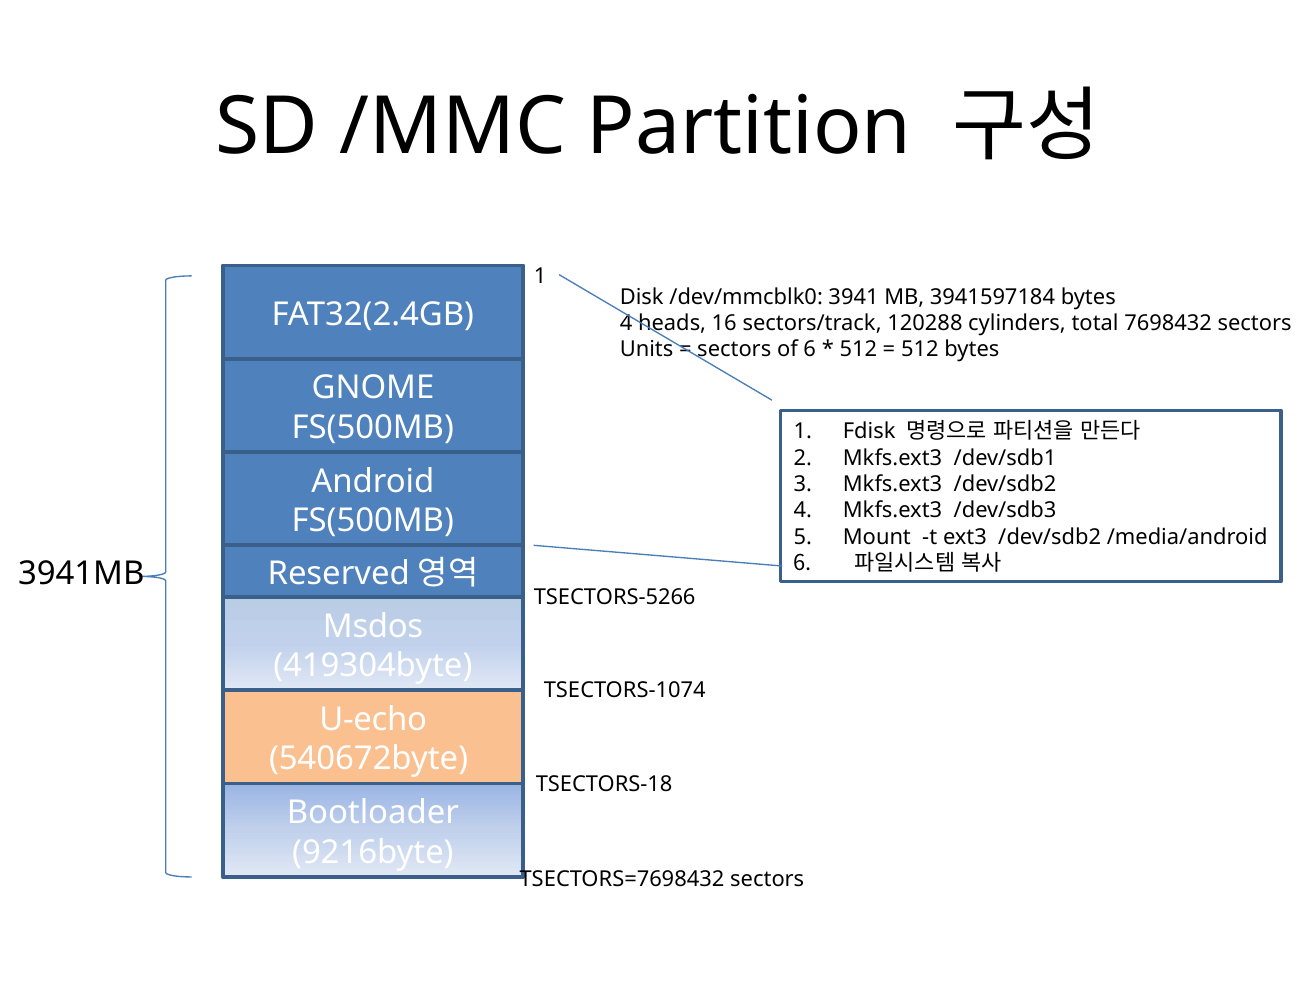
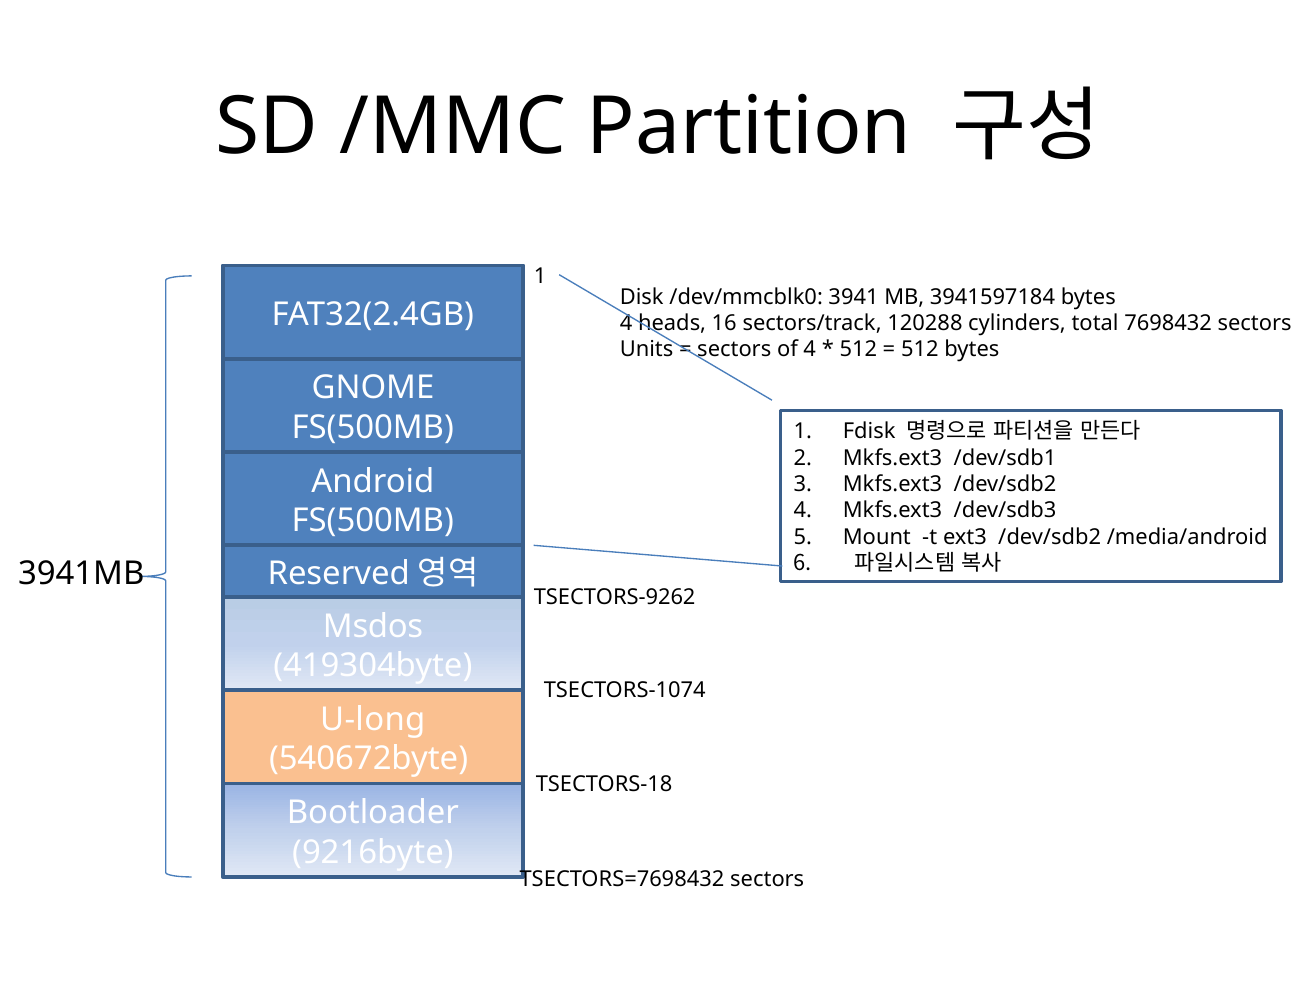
of 6: 6 -> 4
TSECTORS-5266: TSECTORS-5266 -> TSECTORS-9262
U-echo: U-echo -> U-long
